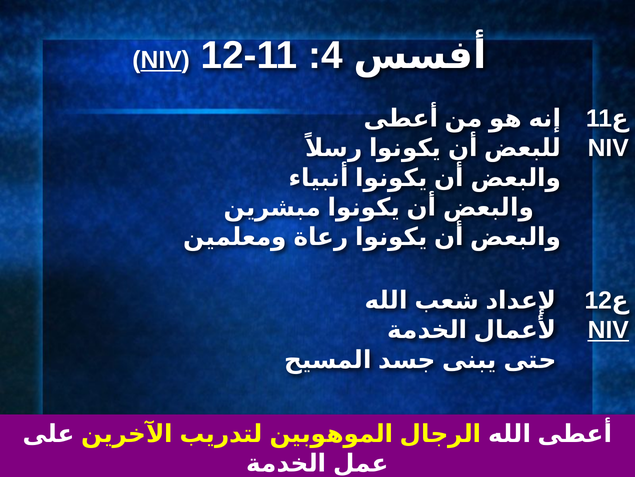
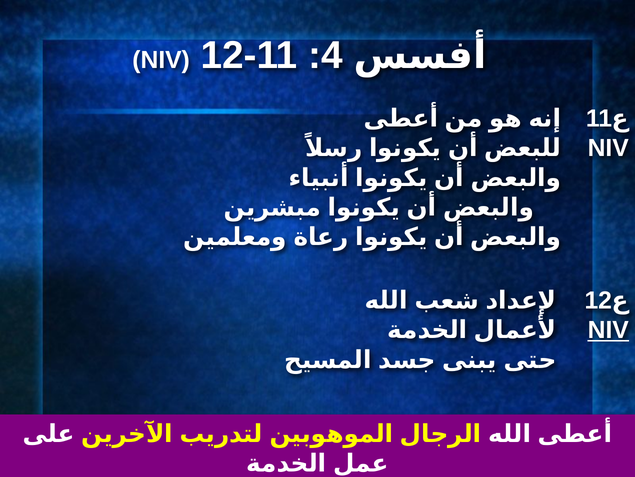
NIV at (161, 60) underline: present -> none
